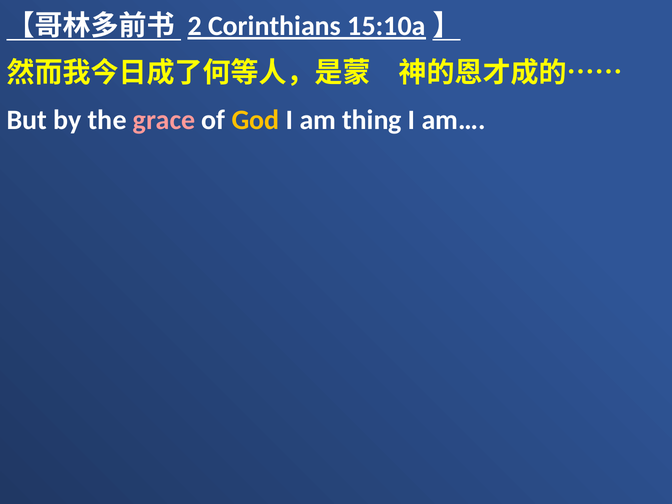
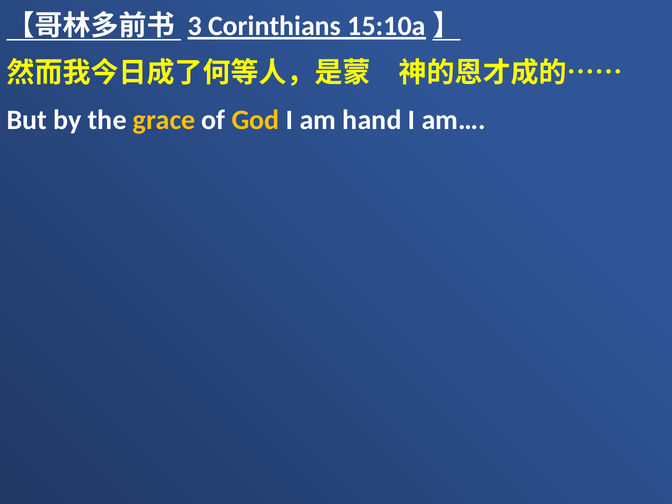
2: 2 -> 3
grace colour: pink -> yellow
thing: thing -> hand
